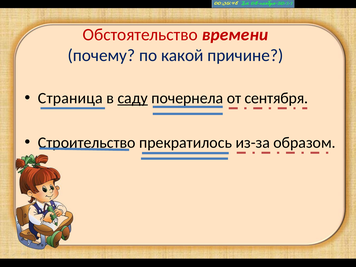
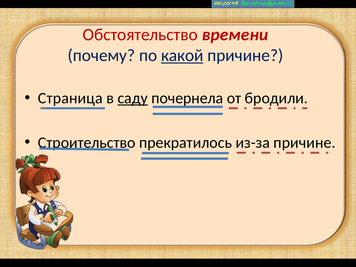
какой underline: none -> present
сентября: сентября -> бродили
из-за образом: образом -> причине
